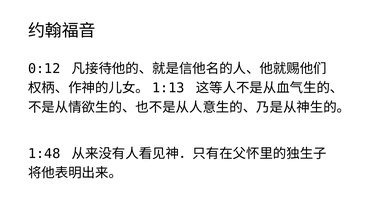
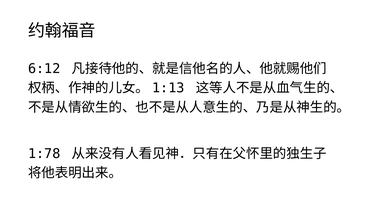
0:12: 0:12 -> 6:12
1:48: 1:48 -> 1:78
